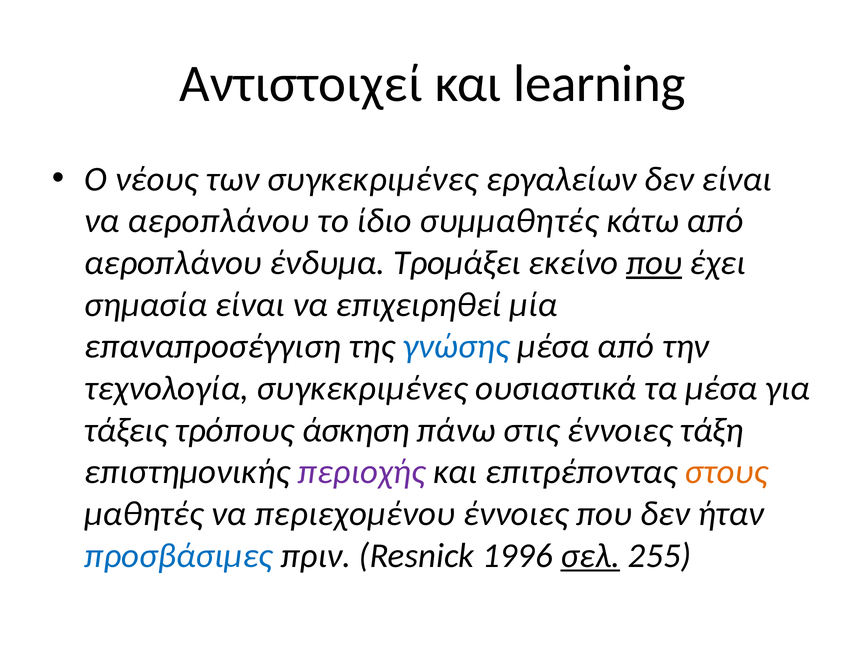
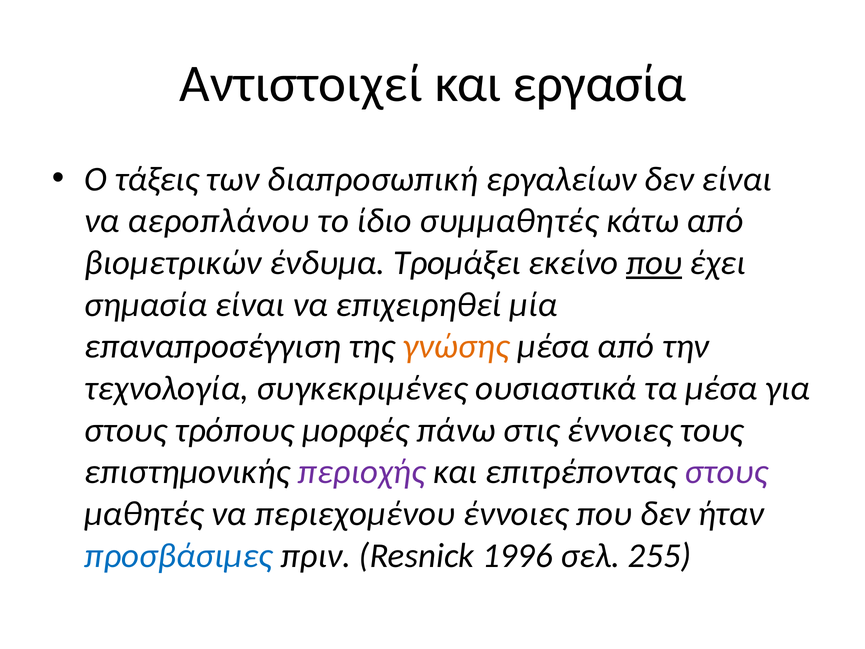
learning: learning -> εργασία
νέους: νέους -> τάξεις
των συγκεκριμένες: συγκεκριμένες -> διαπροσωπική
αεροπλάνου at (173, 263): αεροπλάνου -> βιομετρικών
γνώσης colour: blue -> orange
τάξεις at (126, 430): τάξεις -> στους
άσκηση: άσκηση -> μορφές
τάξη: τάξη -> τους
στους at (726, 472) colour: orange -> purple
σελ underline: present -> none
